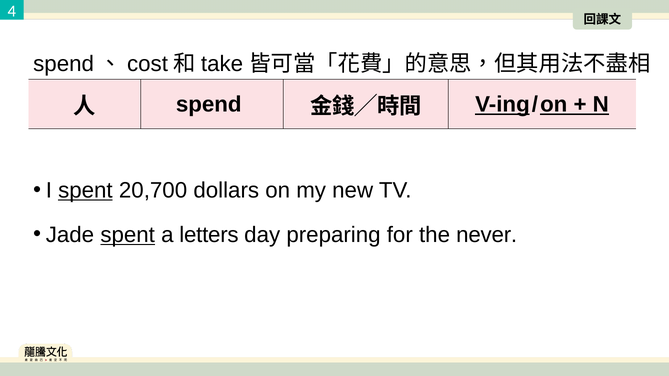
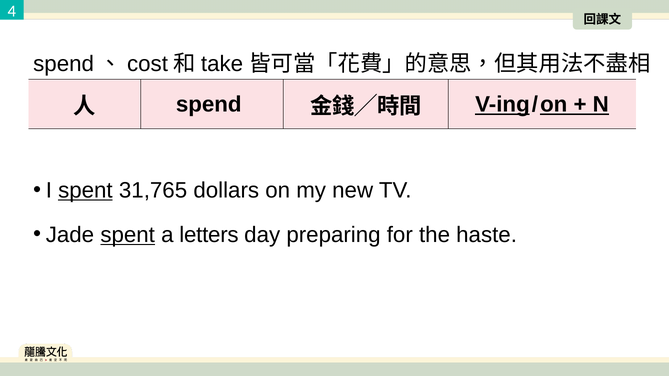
20,700: 20,700 -> 31,765
never: never -> haste
